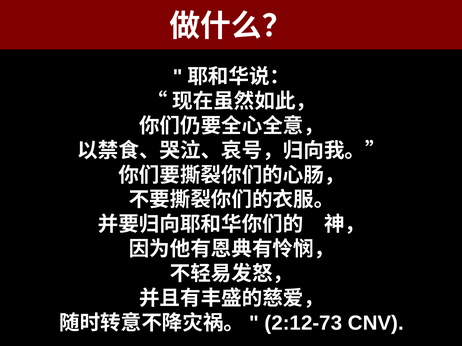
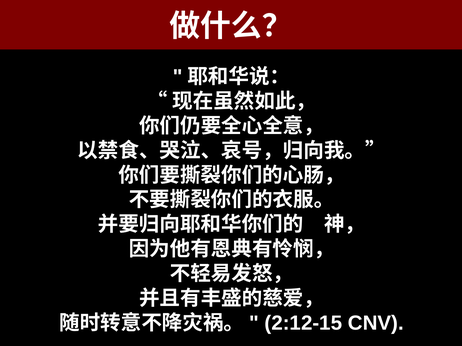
2:12-73: 2:12-73 -> 2:12-15
